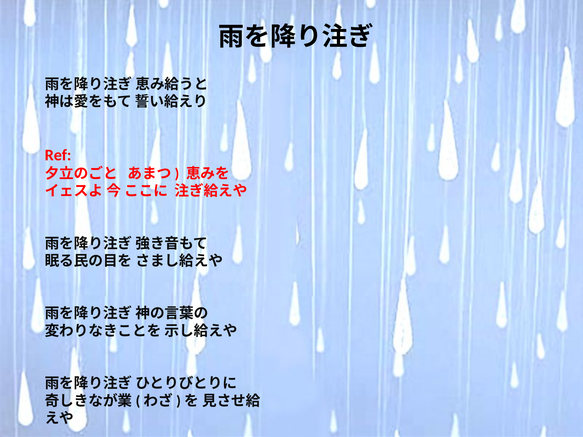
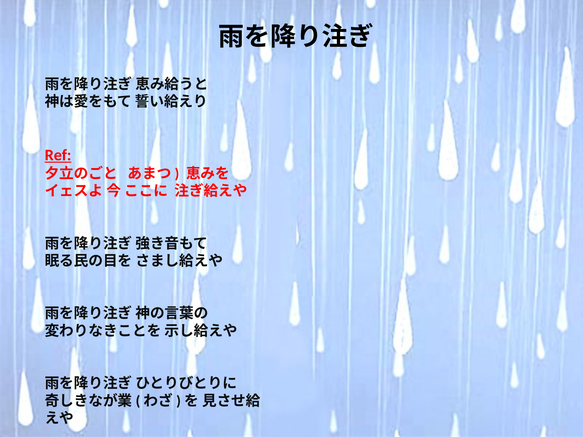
Ref underline: none -> present
